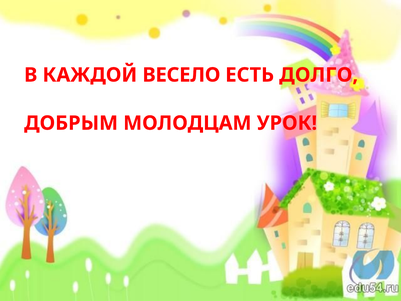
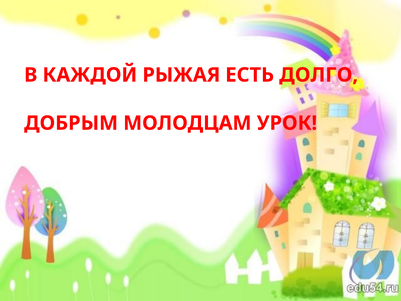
ВЕСЕЛО: ВЕСЕЛО -> РЫЖАЯ
